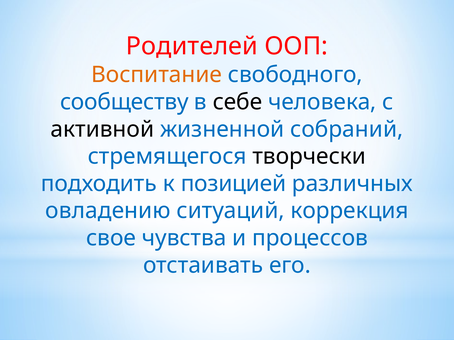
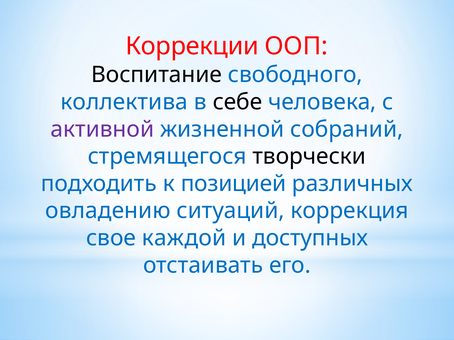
Родителей: Родителей -> Коррекции
Воспитание colour: orange -> black
сообществу: сообществу -> коллектива
активной colour: black -> purple
чувства: чувства -> каждой
процессов: процессов -> доступных
